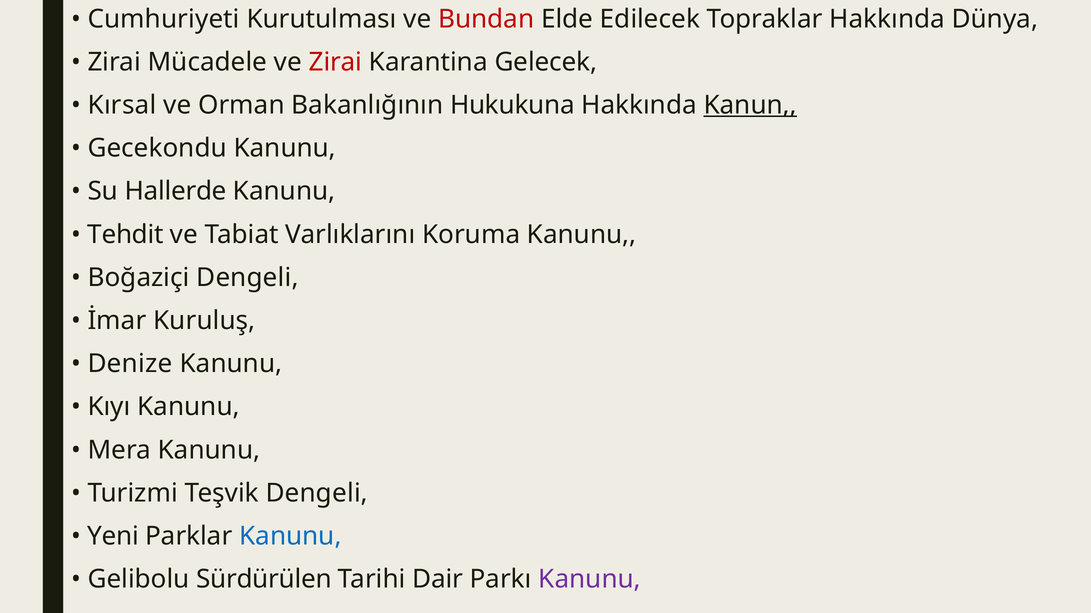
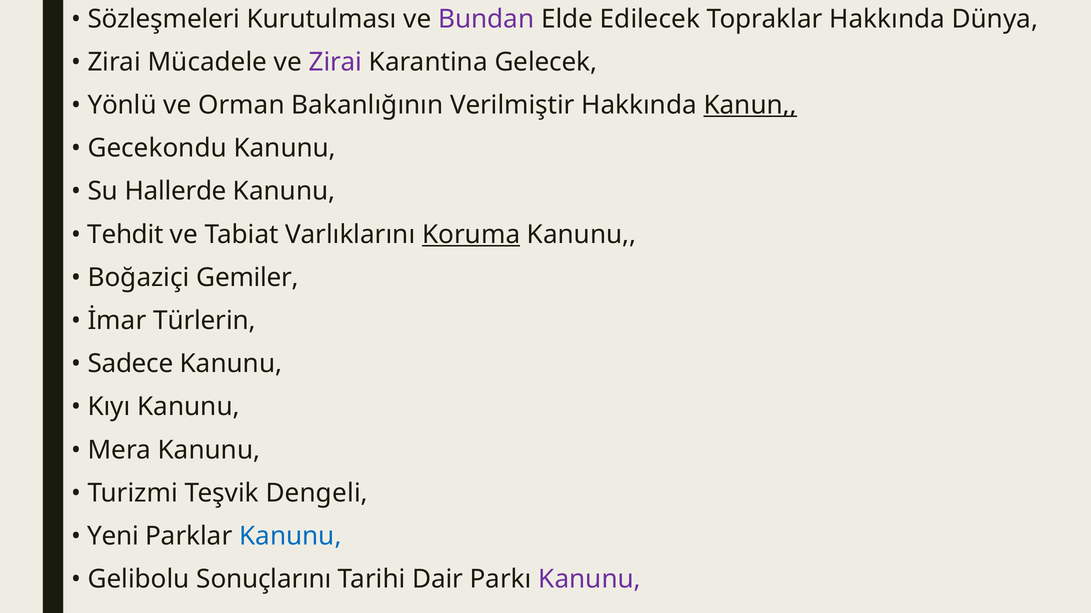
Cumhuriyeti: Cumhuriyeti -> Sözleşmeleri
Bundan colour: red -> purple
Zirai at (335, 62) colour: red -> purple
Kırsal: Kırsal -> Yönlü
Hukukuna: Hukukuna -> Verilmiştir
Koruma underline: none -> present
Boğaziçi Dengeli: Dengeli -> Gemiler
Kuruluş: Kuruluş -> Türlerin
Denize: Denize -> Sadece
Sürdürülen: Sürdürülen -> Sonuçlarını
